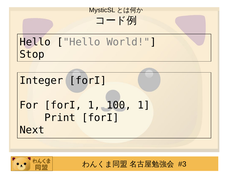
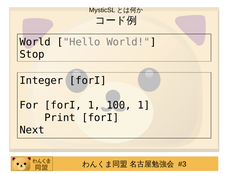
Hello at (35, 42): Hello -> World
